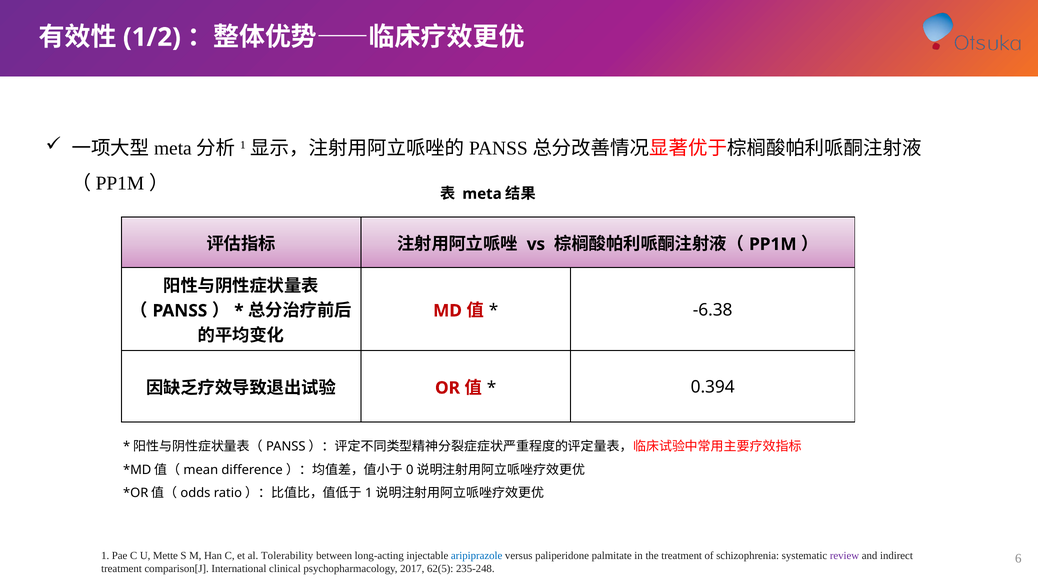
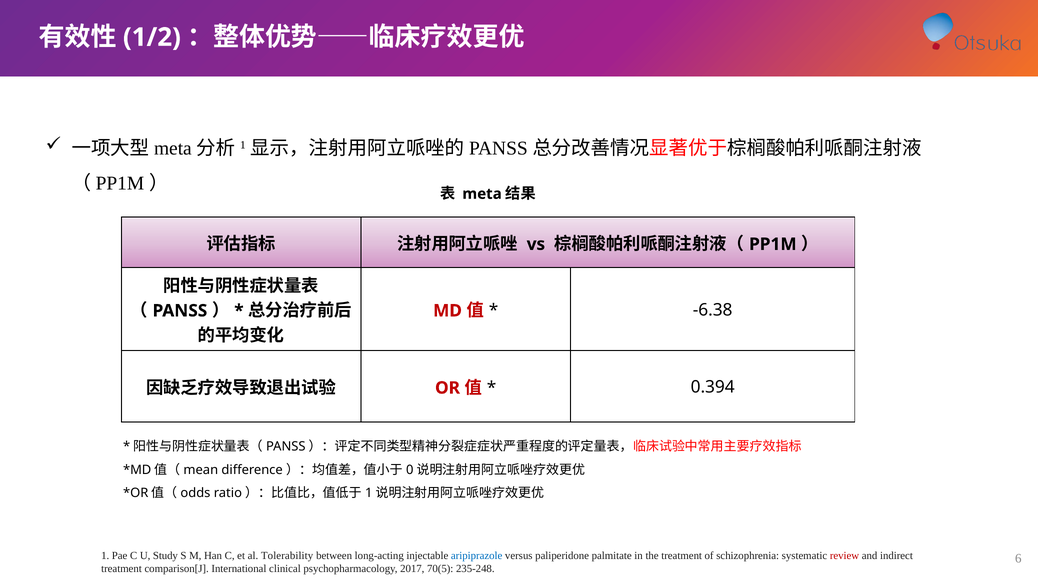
Mette: Mette -> Study
review colour: purple -> red
62(5: 62(5 -> 70(5
